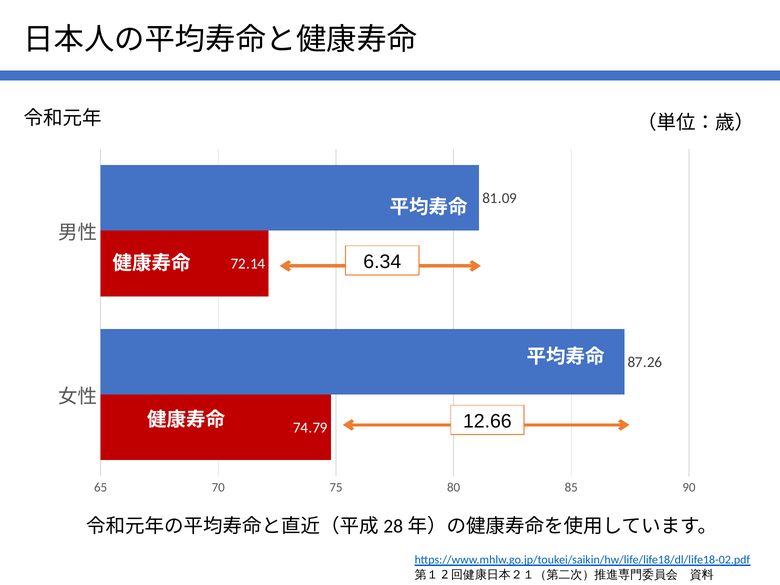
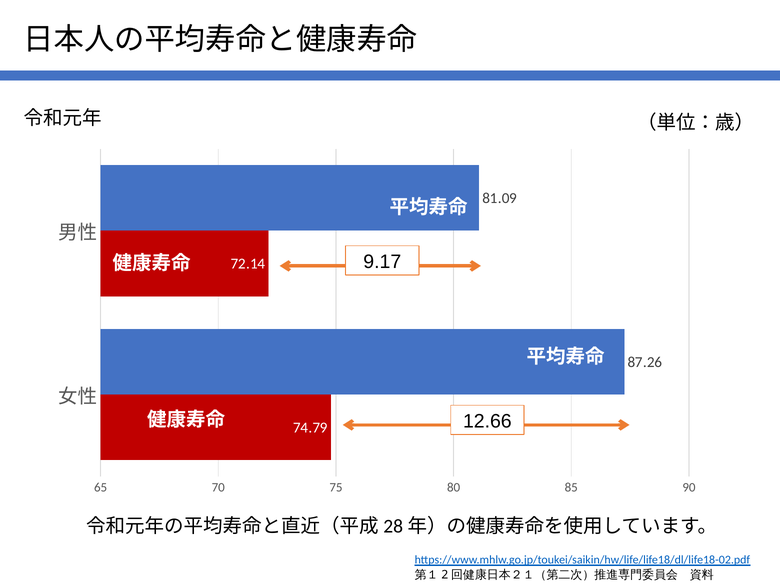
6.34: 6.34 -> 9.17
